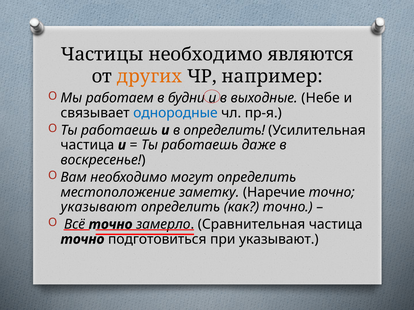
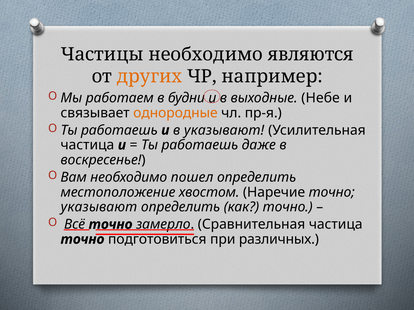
однородные colour: blue -> orange
в определить: определить -> указывают
могут: могут -> пошел
заметку: заметку -> хвостом
при указывают: указывают -> различных
